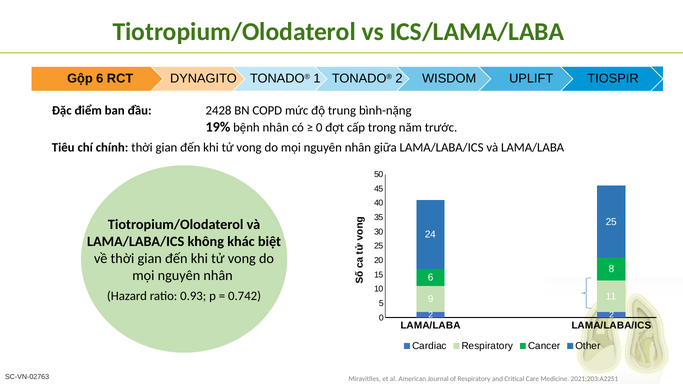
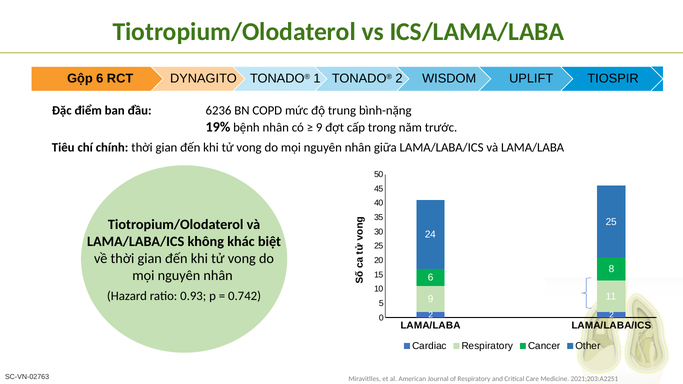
2428: 2428 -> 6236
0 at (319, 128): 0 -> 9
